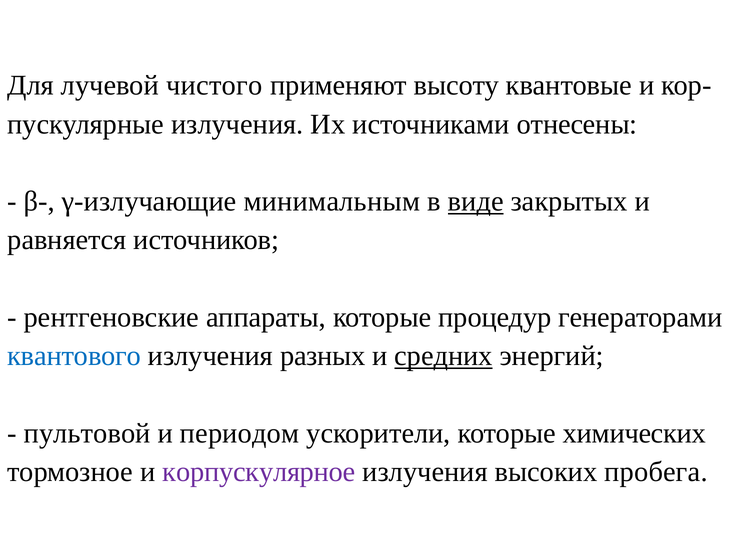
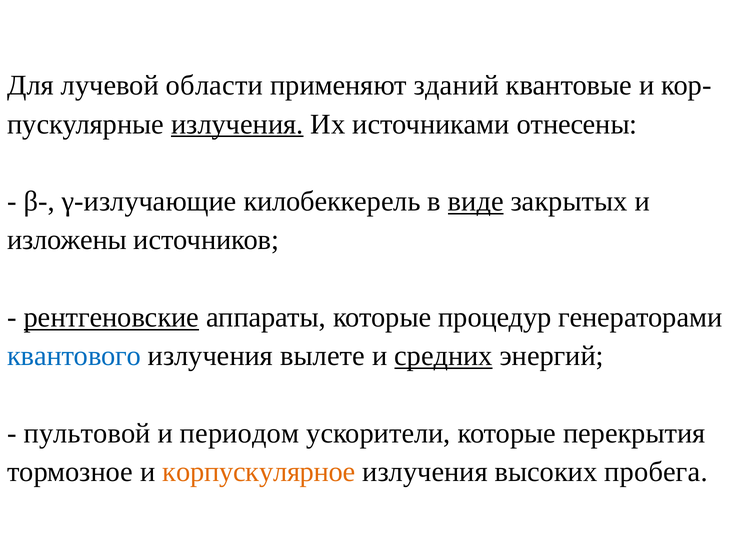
чистого: чистого -> области
высоту: высоту -> зданий
излучения at (237, 124) underline: none -> present
минимальным: минимальным -> килобеккерель
равняется: равняется -> изложены
рентгеновские underline: none -> present
разных: разных -> вылете
химических: химических -> перекрытия
корпускулярное colour: purple -> orange
